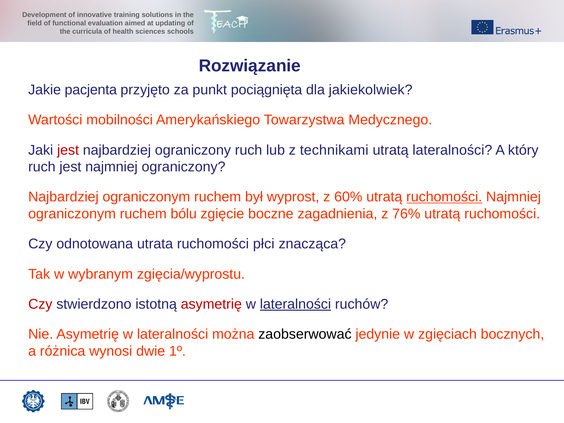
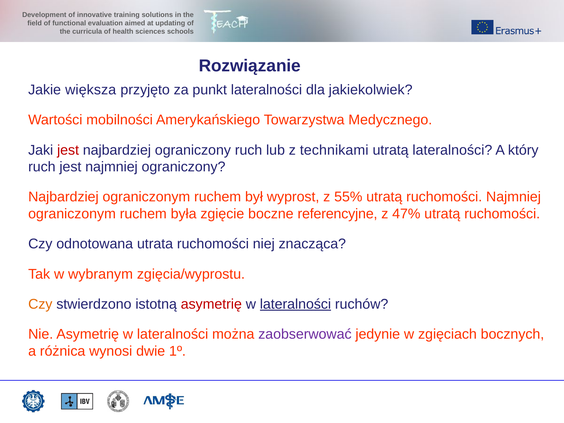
pacjenta: pacjenta -> większa
punkt pociągnięta: pociągnięta -> lateralności
60%: 60% -> 55%
ruchomości at (444, 197) underline: present -> none
bólu: bólu -> była
zagadnienia: zagadnienia -> referencyjne
76%: 76% -> 47%
płci: płci -> niej
Czy at (40, 304) colour: red -> orange
zaobserwować colour: black -> purple
